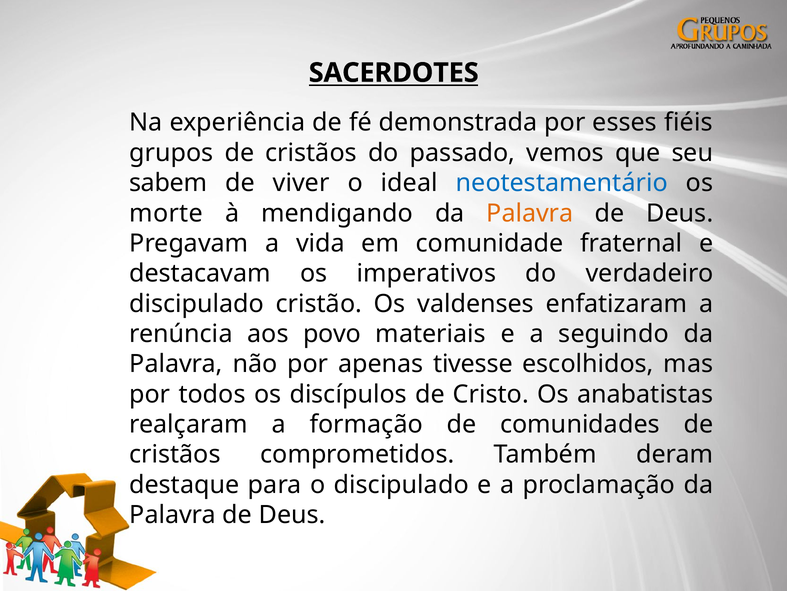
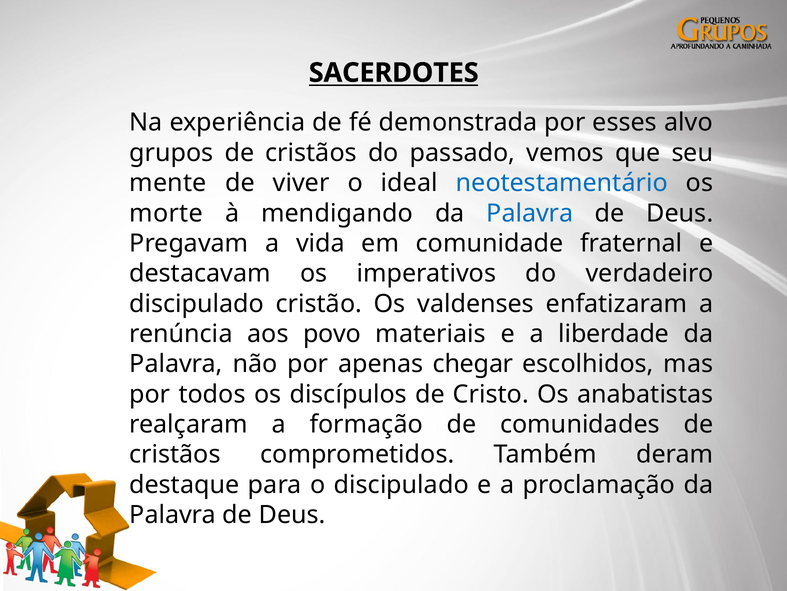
fiéis: fiéis -> alvo
sabem: sabem -> mente
Palavra at (530, 213) colour: orange -> blue
seguindo: seguindo -> liberdade
tivesse: tivesse -> chegar
